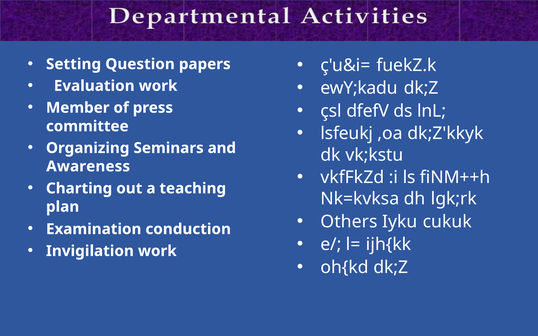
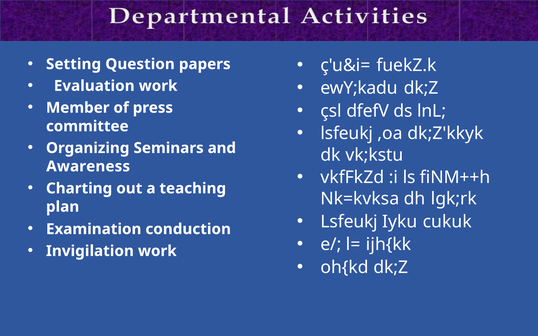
Others at (349, 222): Others -> Lsfeukj
